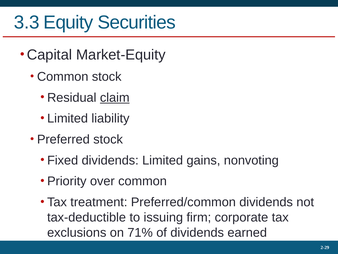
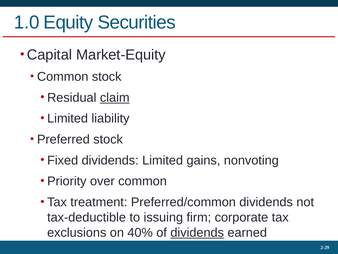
3.3: 3.3 -> 1.0
71%: 71% -> 40%
dividends at (197, 232) underline: none -> present
